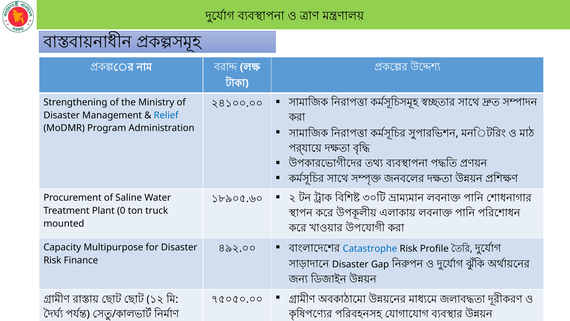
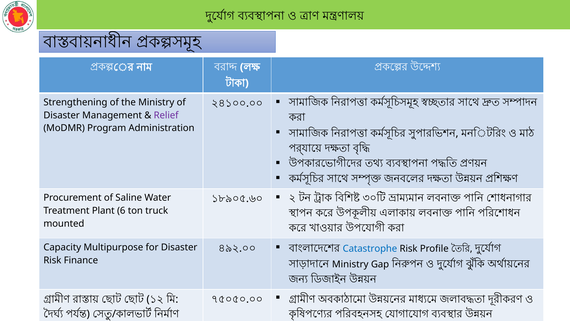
Relief colour: blue -> purple
0: 0 -> 6
Disaster at (350, 264): Disaster -> Ministry
